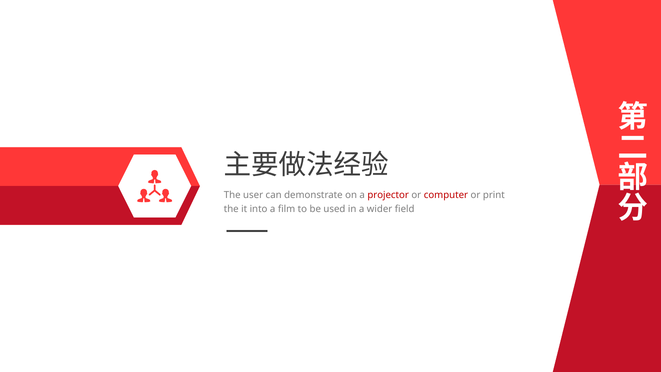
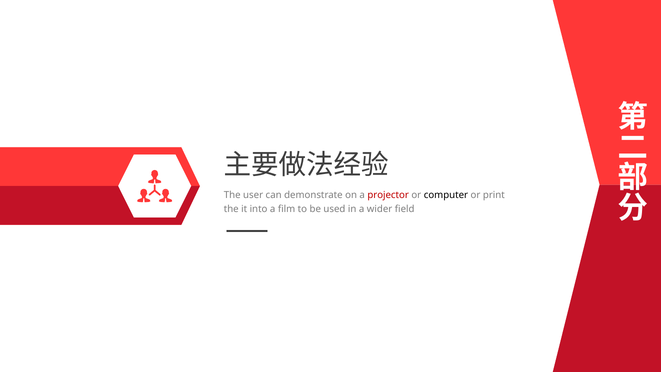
computer colour: red -> black
